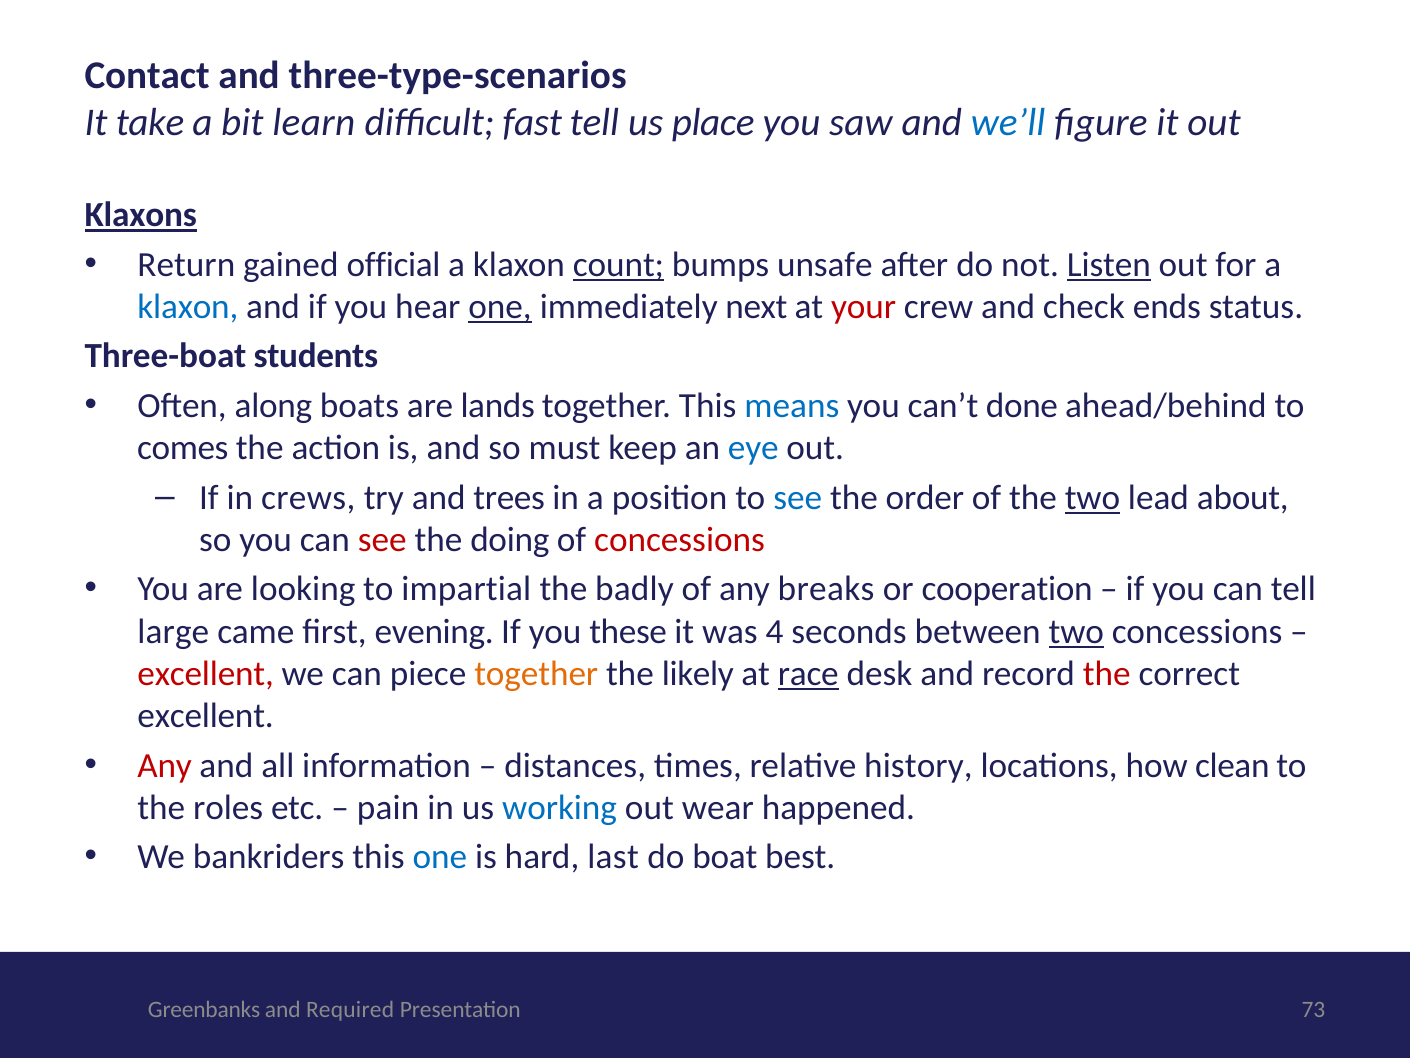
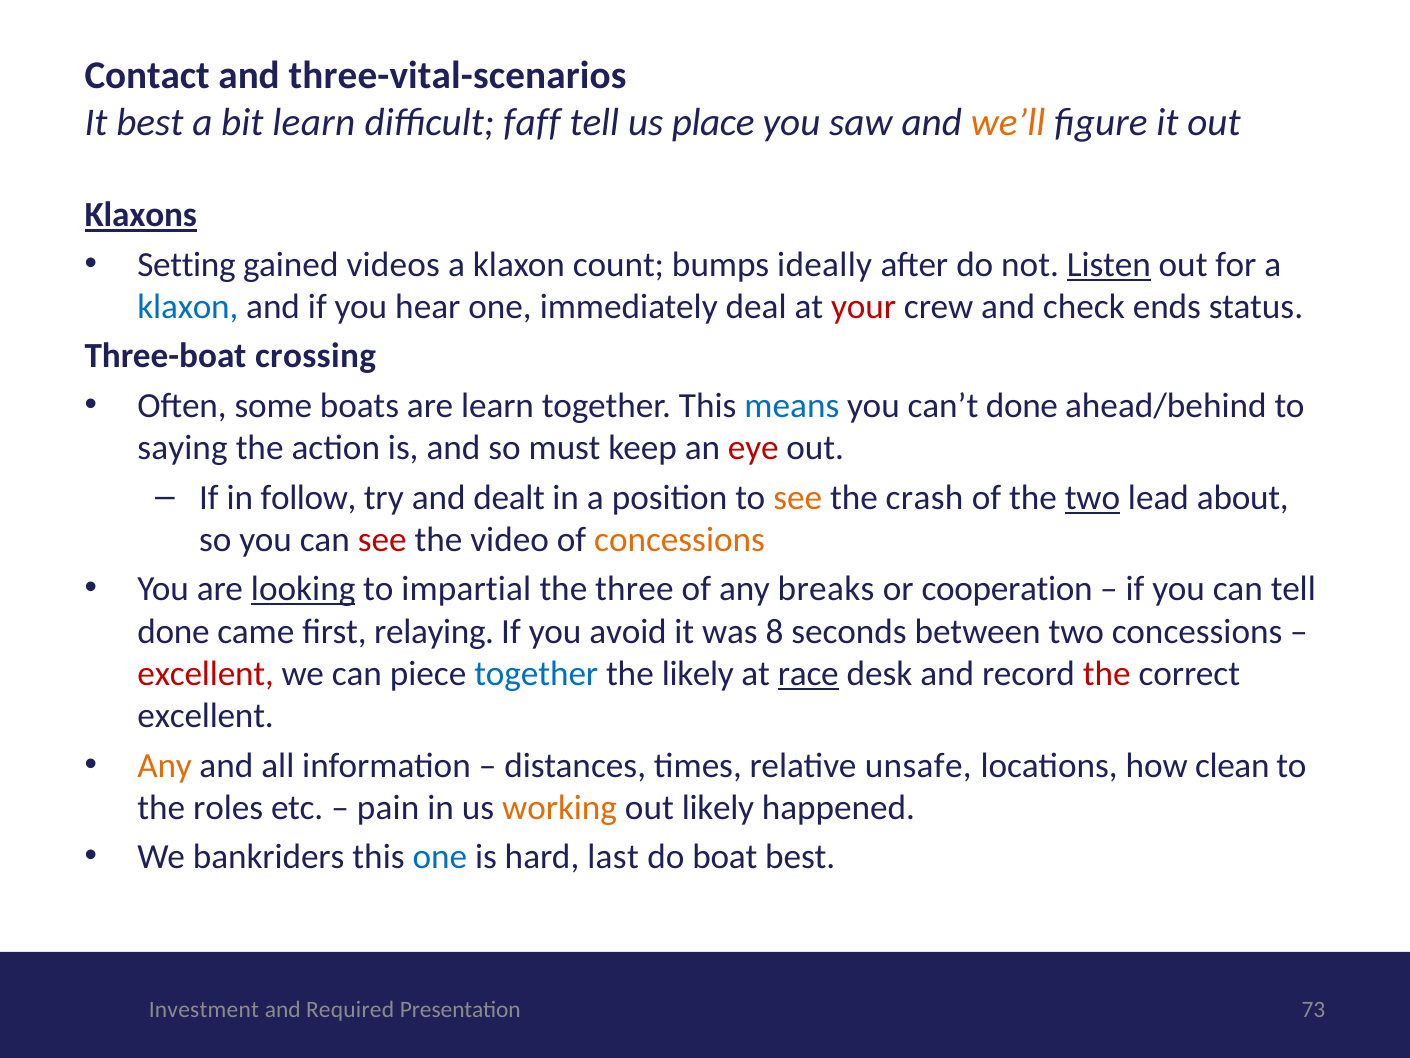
three-type-scenarios: three-type-scenarios -> three-vital-scenarios
It take: take -> best
fast: fast -> faff
we’ll colour: blue -> orange
Return: Return -> Setting
official: official -> videos
count underline: present -> none
unsafe: unsafe -> ideally
one at (500, 307) underline: present -> none
next: next -> deal
students: students -> crossing
along: along -> some
are lands: lands -> learn
comes: comes -> saying
eye colour: blue -> red
crews: crews -> follow
trees: trees -> dealt
see at (798, 497) colour: blue -> orange
order: order -> crash
doing: doing -> video
concessions at (680, 539) colour: red -> orange
looking underline: none -> present
badly: badly -> three
large at (173, 631): large -> done
evening: evening -> relaying
these: these -> avoid
4: 4 -> 8
two at (1076, 631) underline: present -> none
together at (536, 673) colour: orange -> blue
Any at (165, 765) colour: red -> orange
history: history -> unsafe
working colour: blue -> orange
out wear: wear -> likely
Greenbanks: Greenbanks -> Investment
